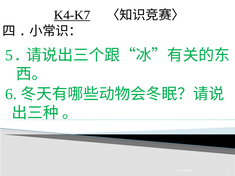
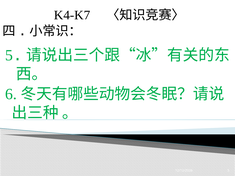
K4-K7 underline: present -> none
